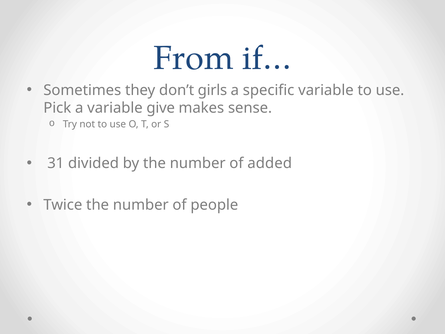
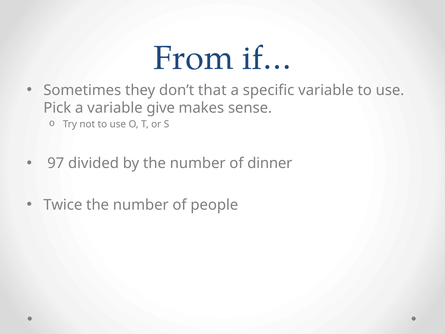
girls: girls -> that
31: 31 -> 97
added: added -> dinner
